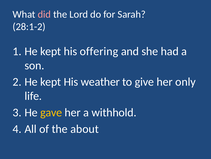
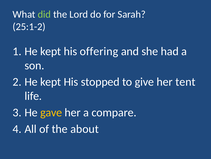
did colour: pink -> light green
28:1-2: 28:1-2 -> 25:1-2
weather: weather -> stopped
only: only -> tent
withhold: withhold -> compare
